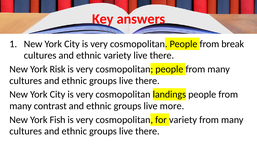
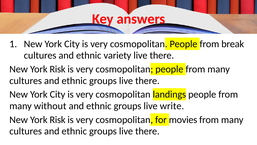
contrast: contrast -> without
more: more -> write
Fish at (58, 119): Fish -> Risk
for variety: variety -> movies
